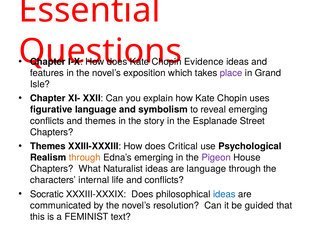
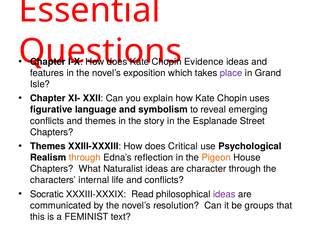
Edna’s emerging: emerging -> reflection
Pigeon colour: purple -> orange
are language: language -> character
XXXIII-XXXIX Does: Does -> Read
ideas at (224, 195) colour: blue -> purple
guided: guided -> groups
